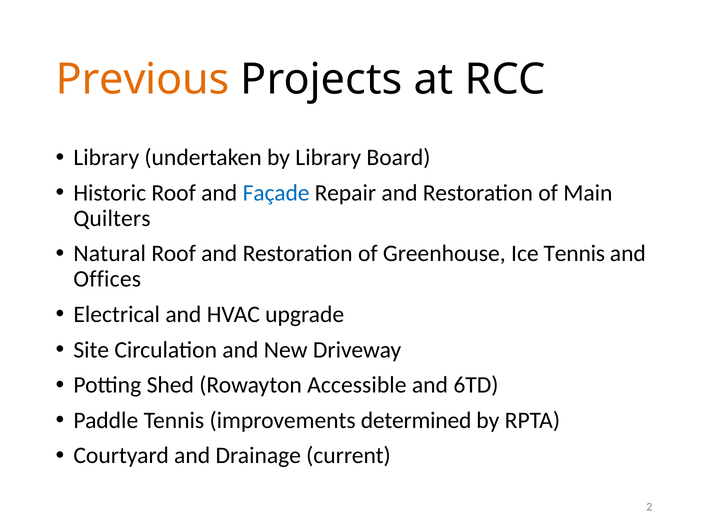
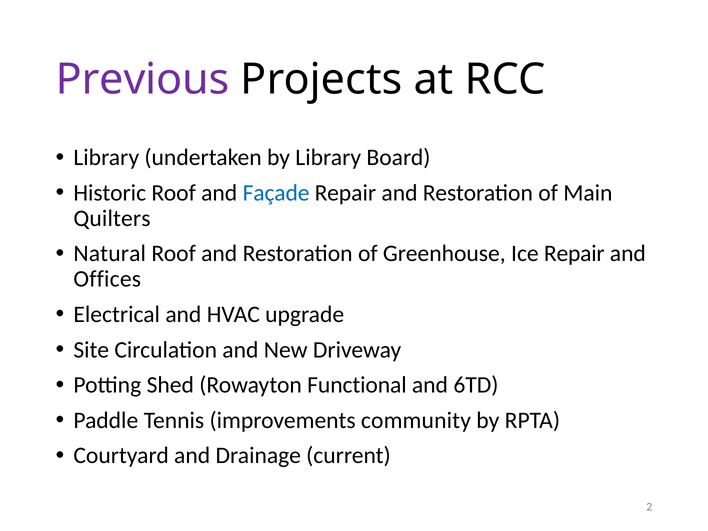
Previous colour: orange -> purple
Ice Tennis: Tennis -> Repair
Accessible: Accessible -> Functional
determined: determined -> community
